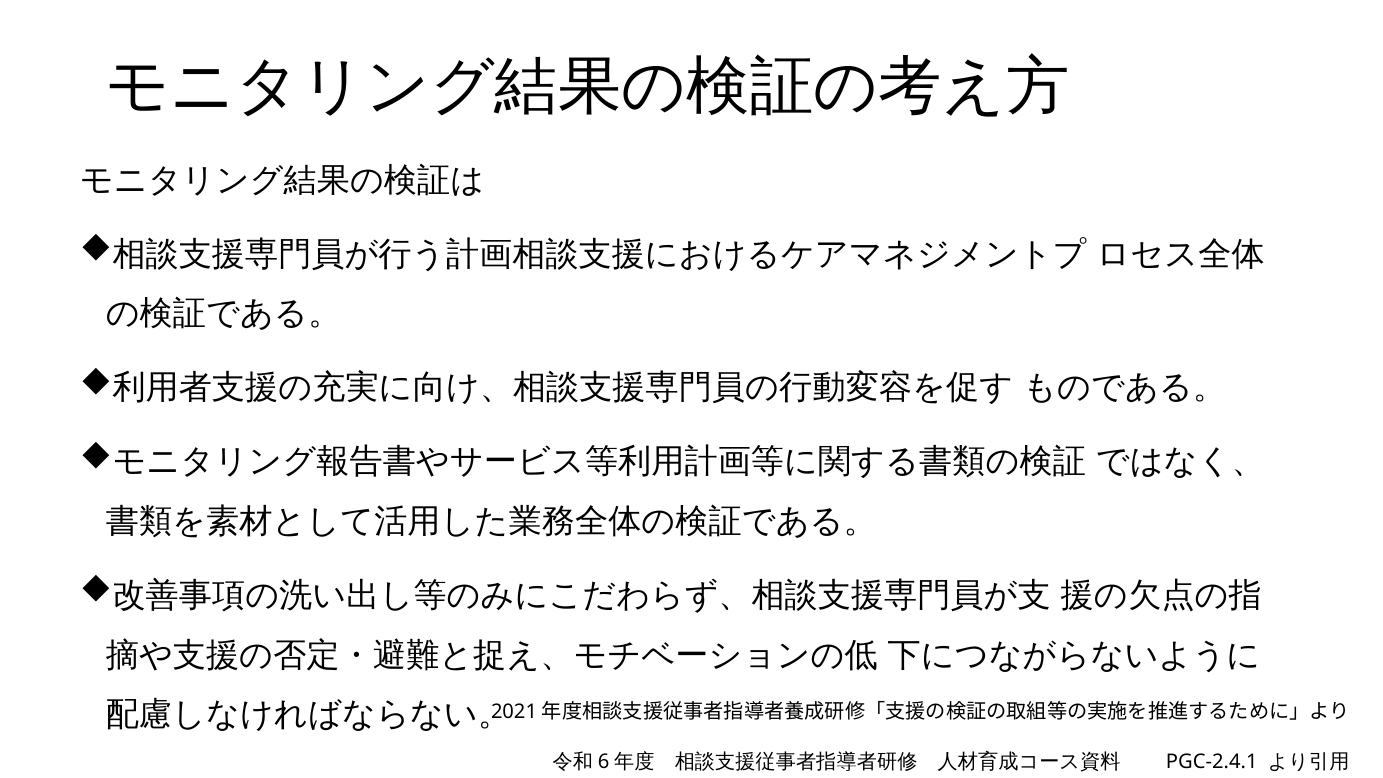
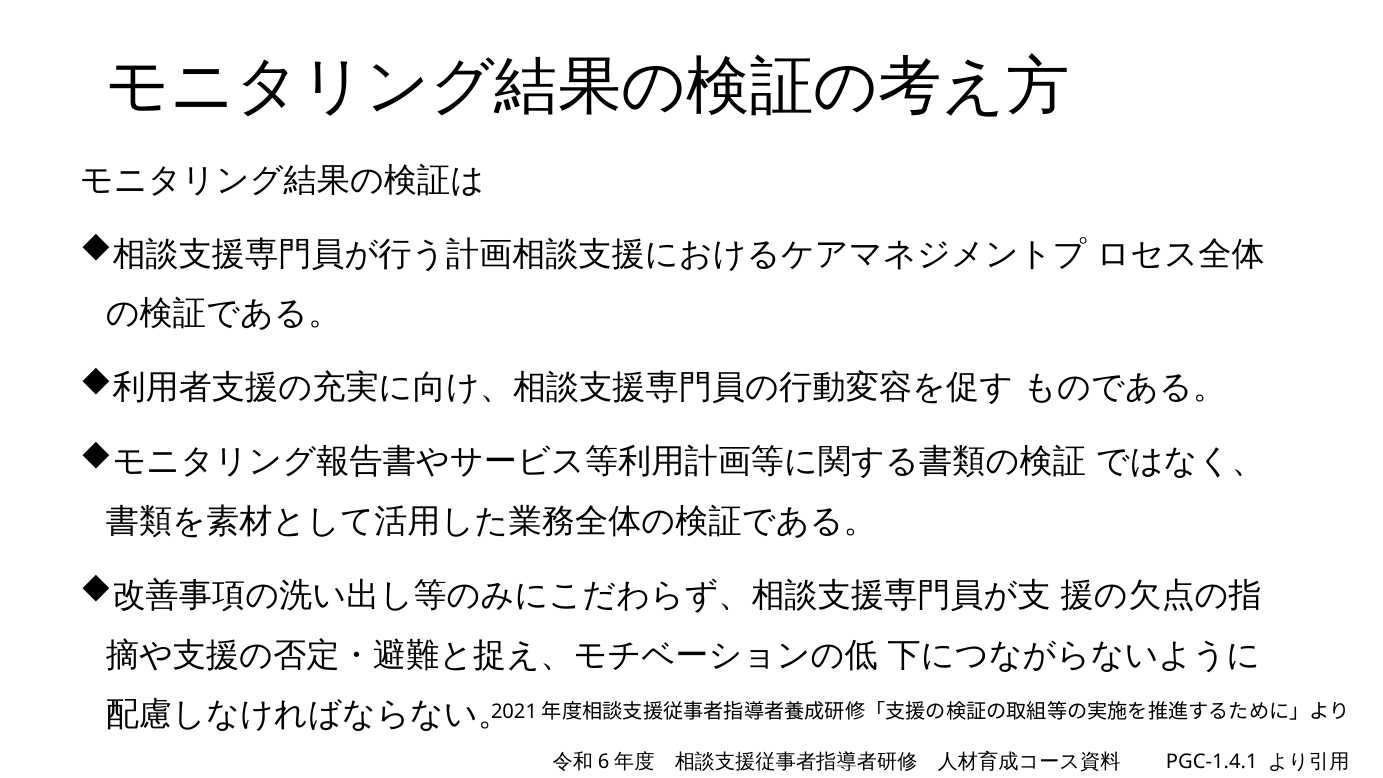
PGC-2.4.1: PGC-2.4.1 -> PGC-1.4.1
